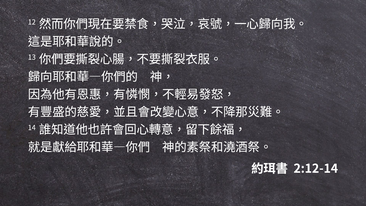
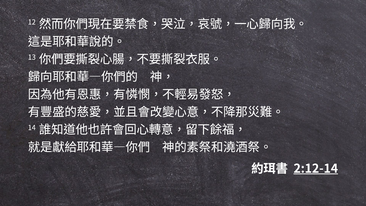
2:12-14 underline: none -> present
